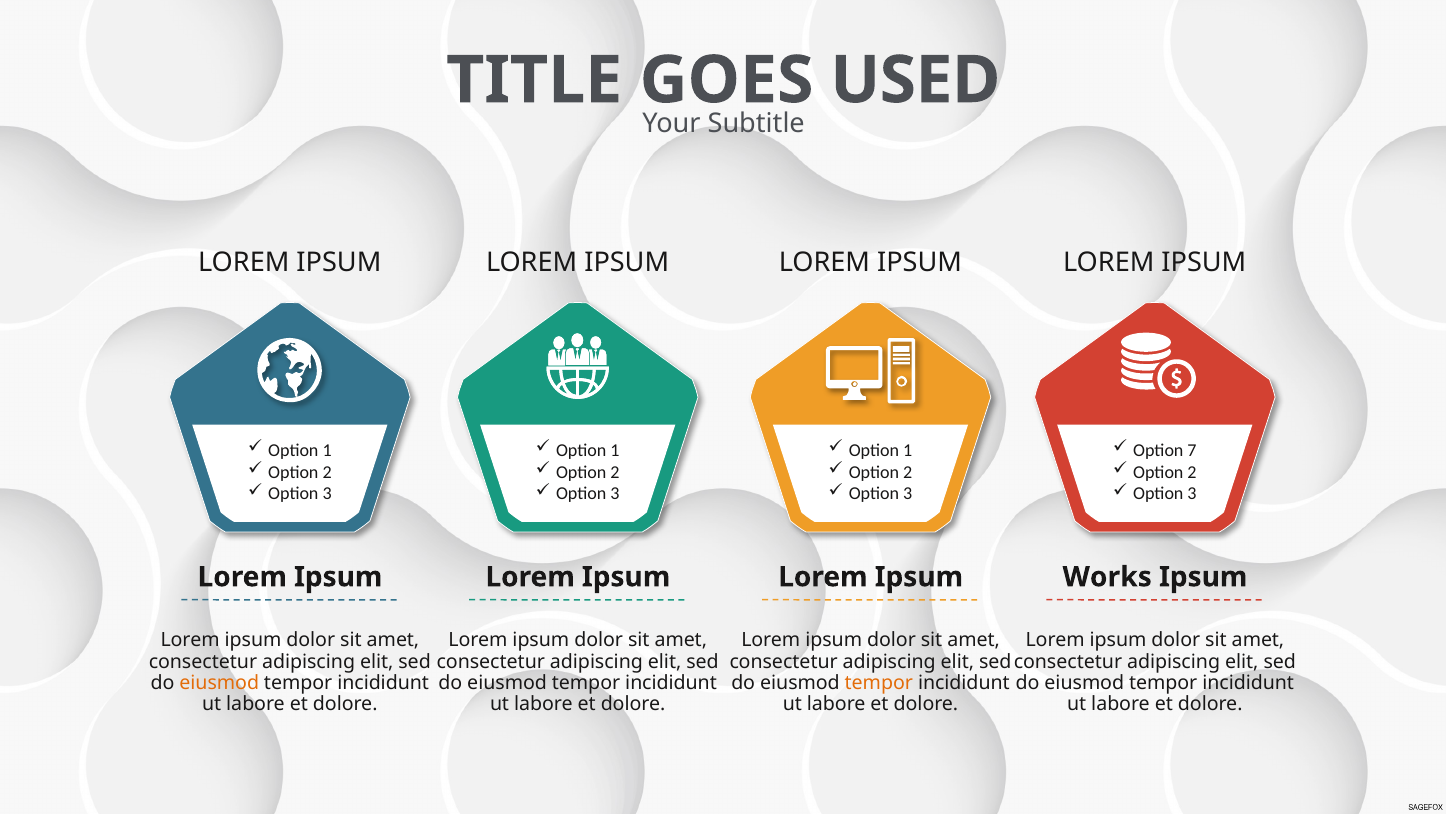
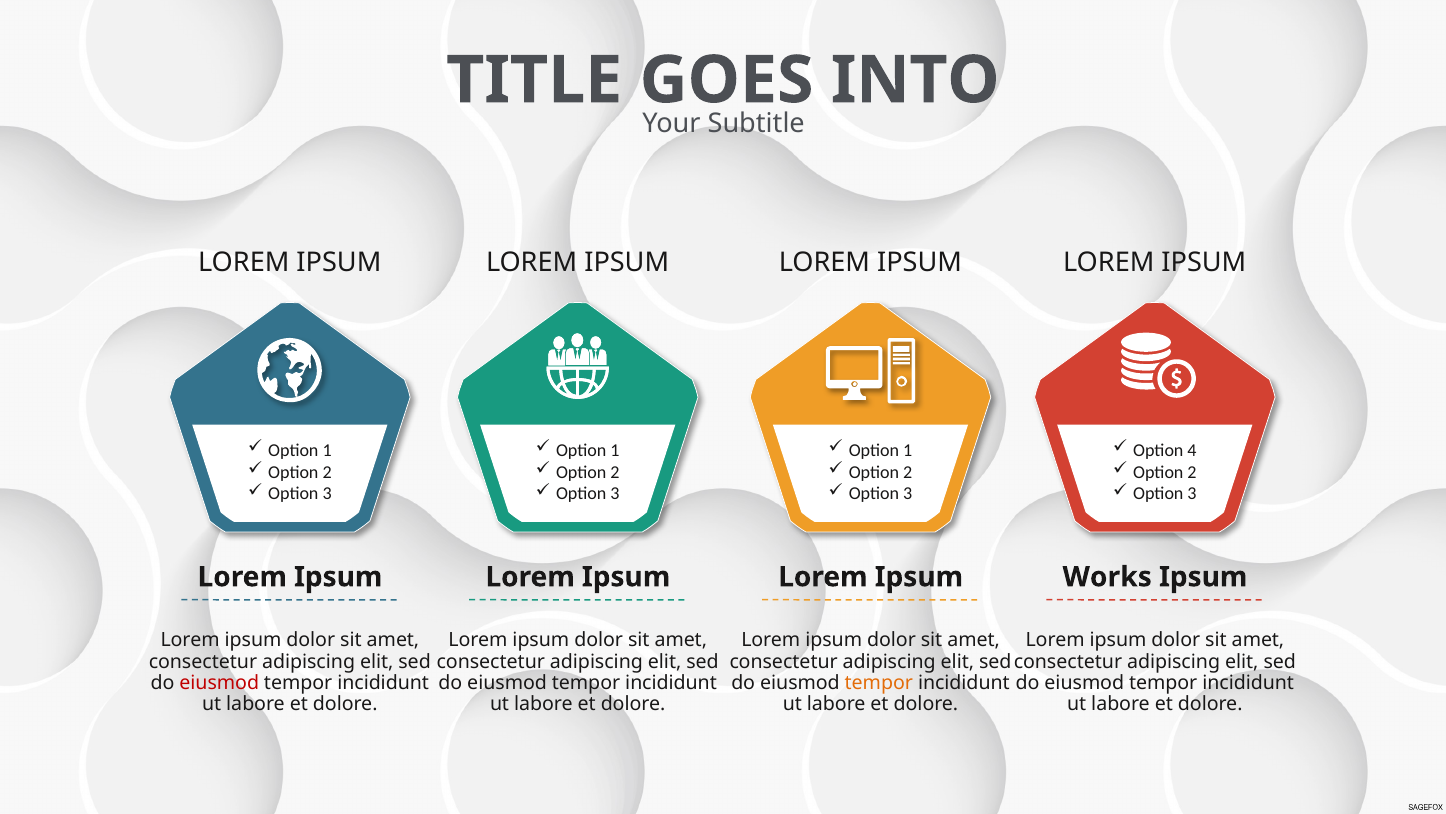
USED: USED -> INTO
7: 7 -> 4
eiusmod at (219, 682) colour: orange -> red
